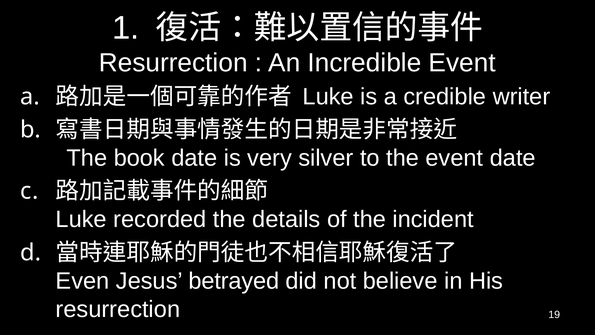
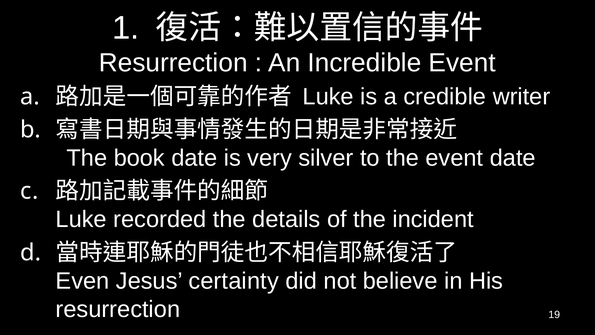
betrayed: betrayed -> certainty
